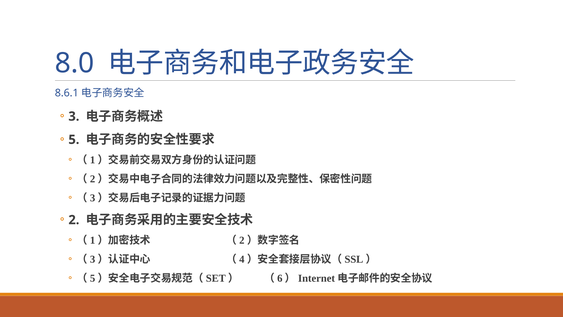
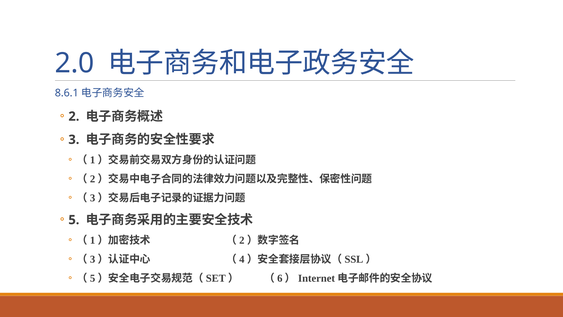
8.0: 8.0 -> 2.0
3: 3 -> 2
5: 5 -> 3
2: 2 -> 5
